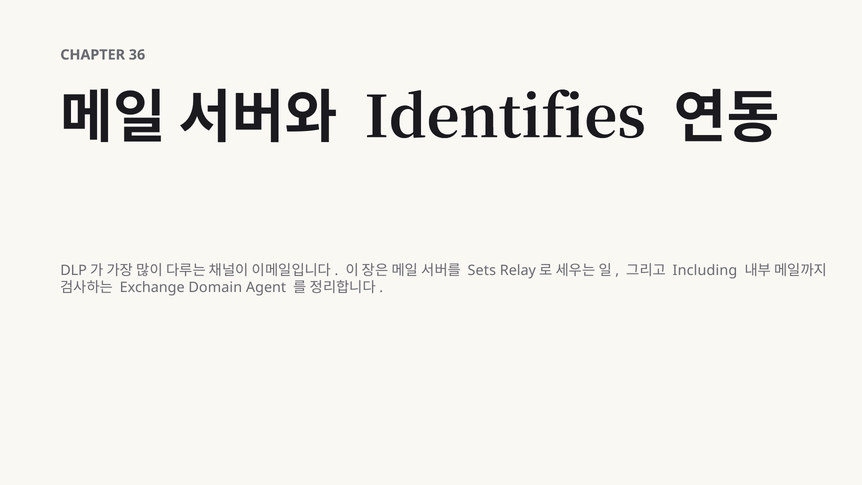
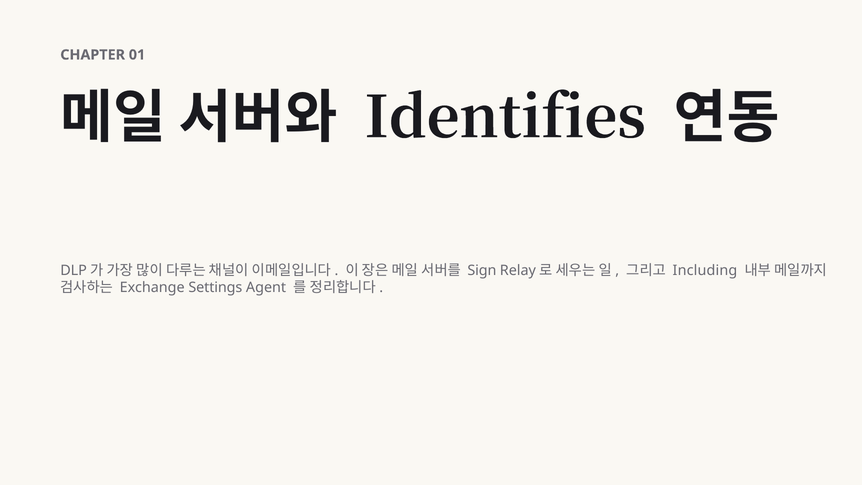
36: 36 -> 01
Sets: Sets -> Sign
Domain: Domain -> Settings
